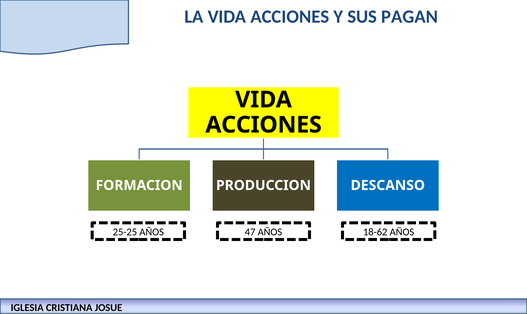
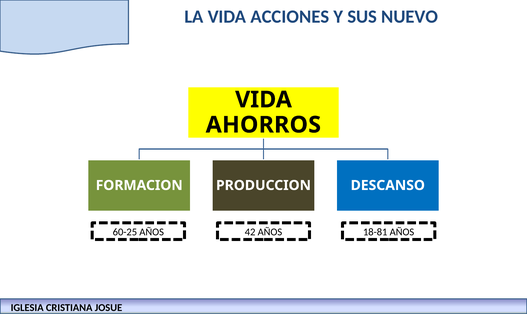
PAGAN: PAGAN -> NUEVO
ACCIONES at (264, 125): ACCIONES -> AHORROS
25-25: 25-25 -> 60-25
47: 47 -> 42
18-62: 18-62 -> 18-81
